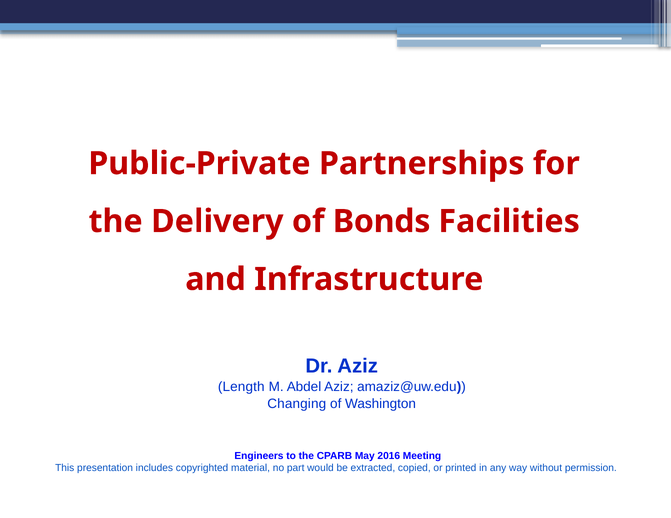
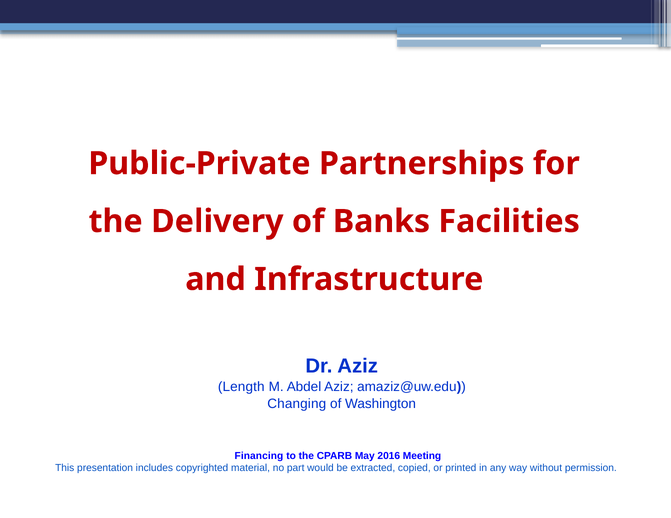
Bonds: Bonds -> Banks
Engineers: Engineers -> Financing
